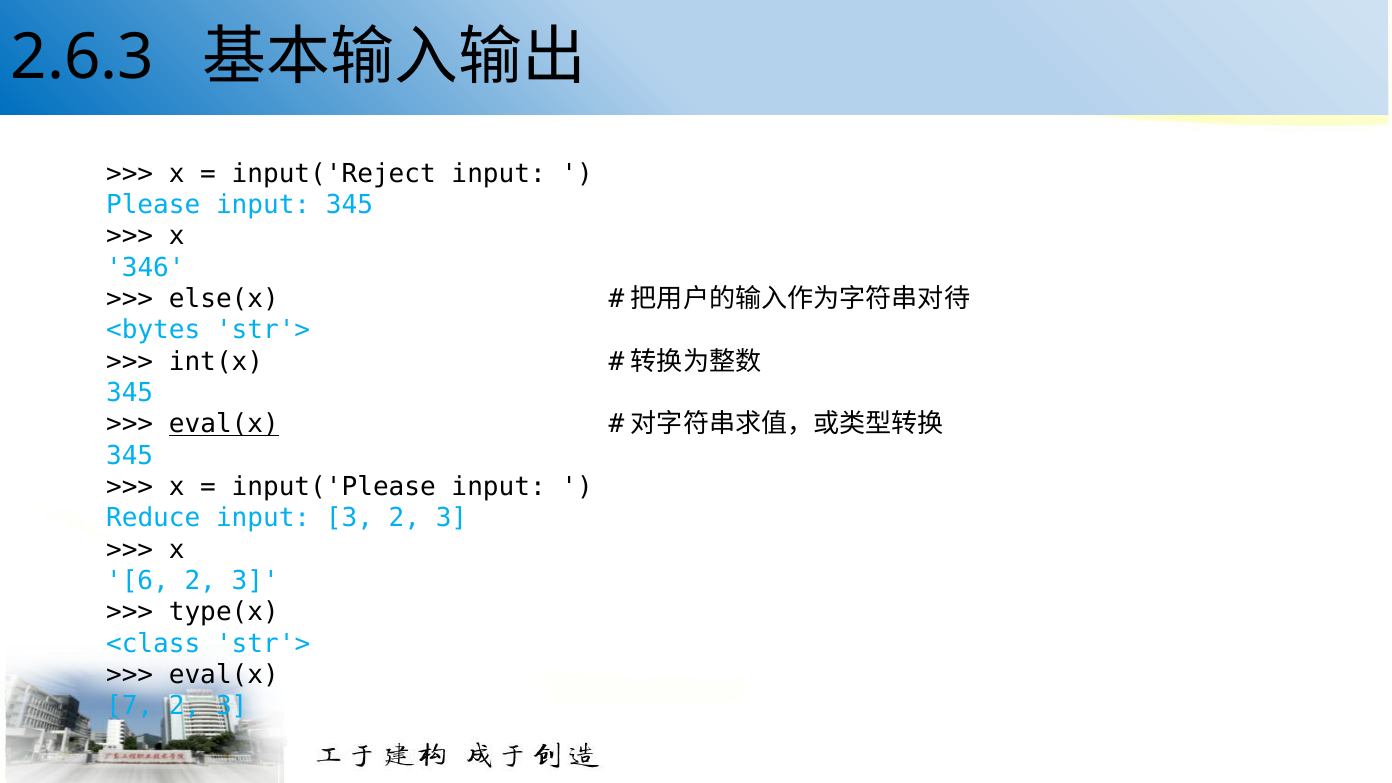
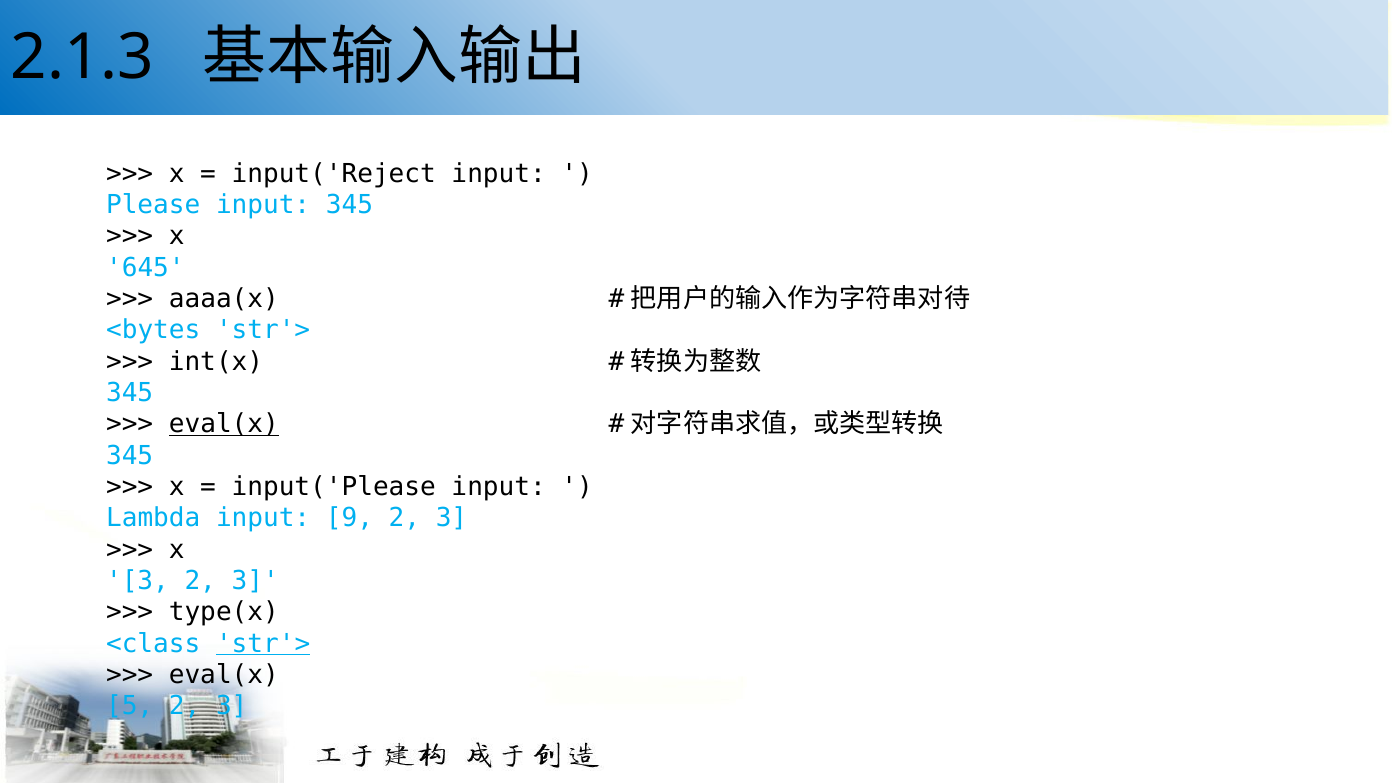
2.6.3: 2.6.3 -> 2.1.3
346: 346 -> 645
else(x: else(x -> aaaa(x
Reduce: Reduce -> Lambda
input 3: 3 -> 9
6 at (137, 581): 6 -> 3
str'> at (263, 643) underline: none -> present
7: 7 -> 5
